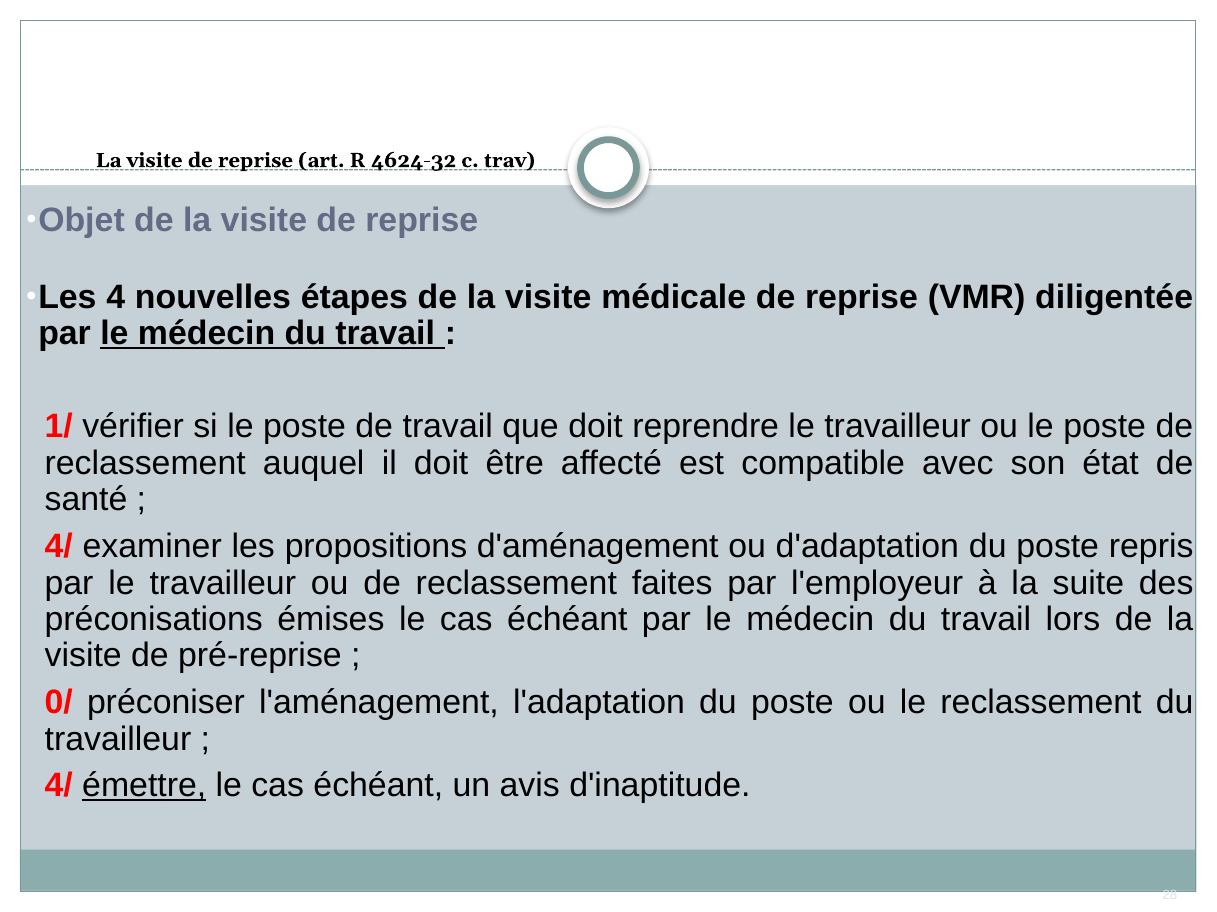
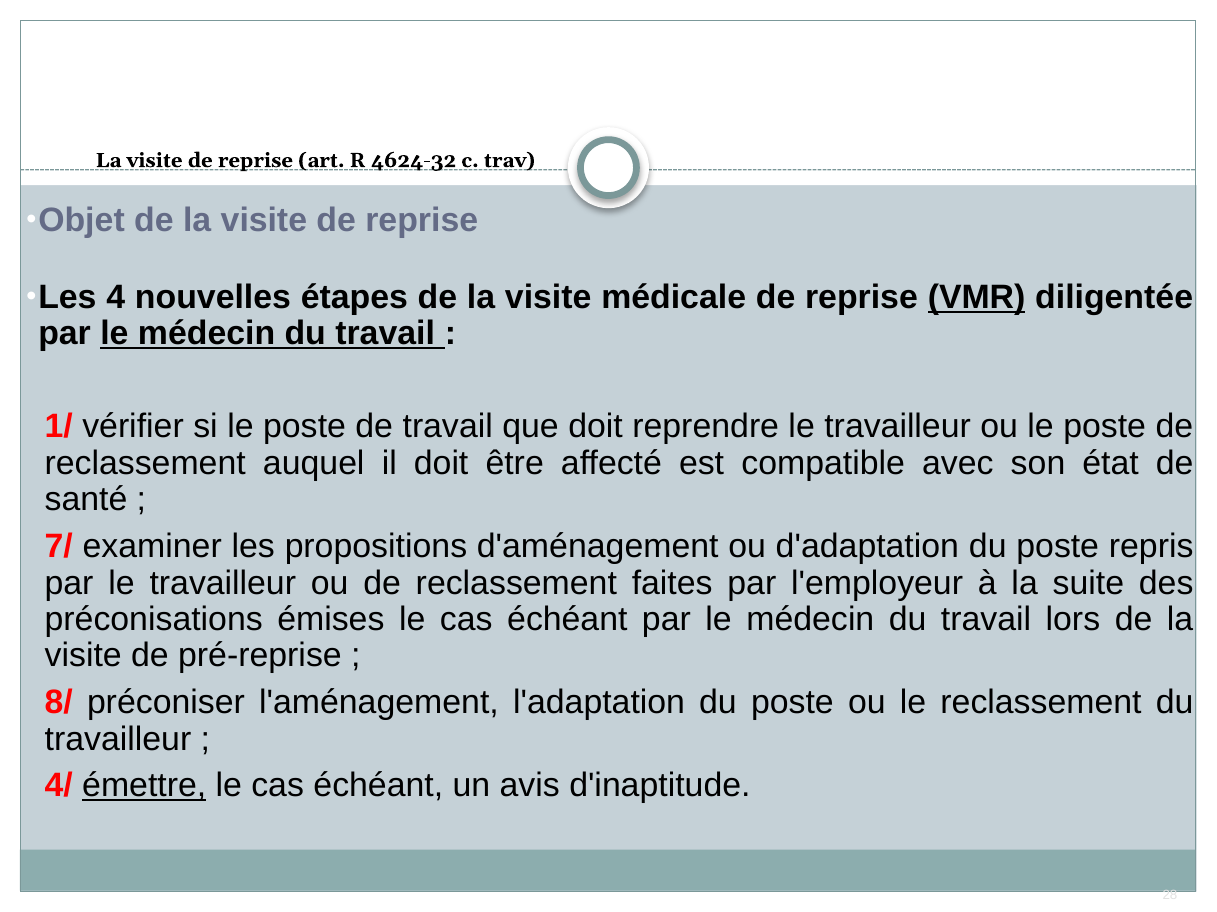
VMR underline: none -> present
4/ at (59, 547): 4/ -> 7/
0/: 0/ -> 8/
